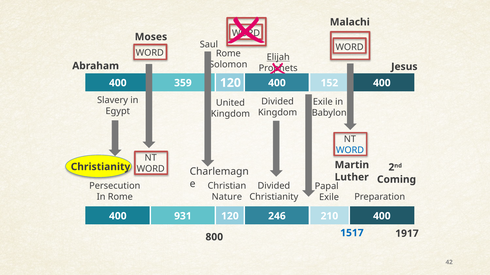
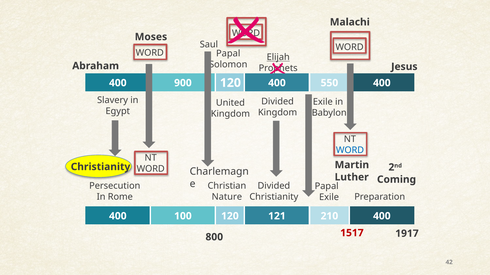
Rome at (228, 54): Rome -> Papal
359: 359 -> 900
152: 152 -> 550
931: 931 -> 100
246: 246 -> 121
1517 colour: blue -> red
